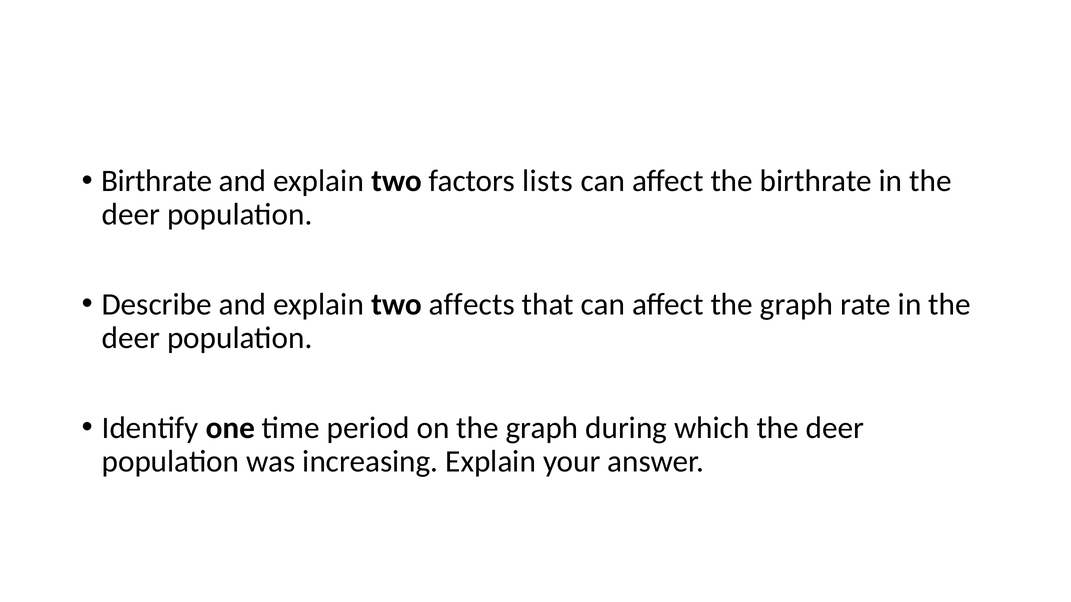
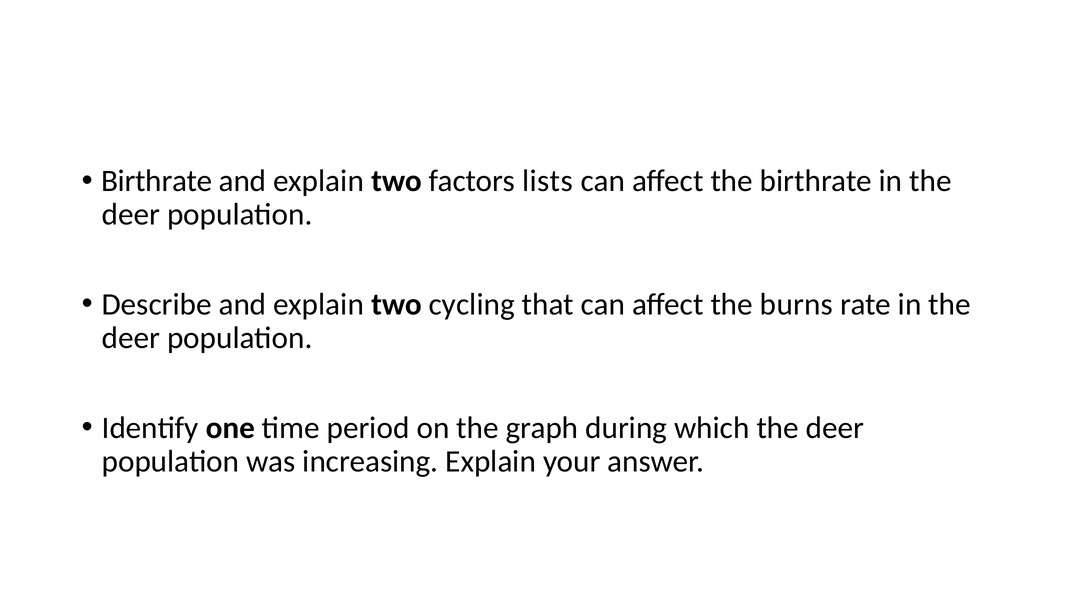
affects: affects -> cycling
affect the graph: graph -> burns
